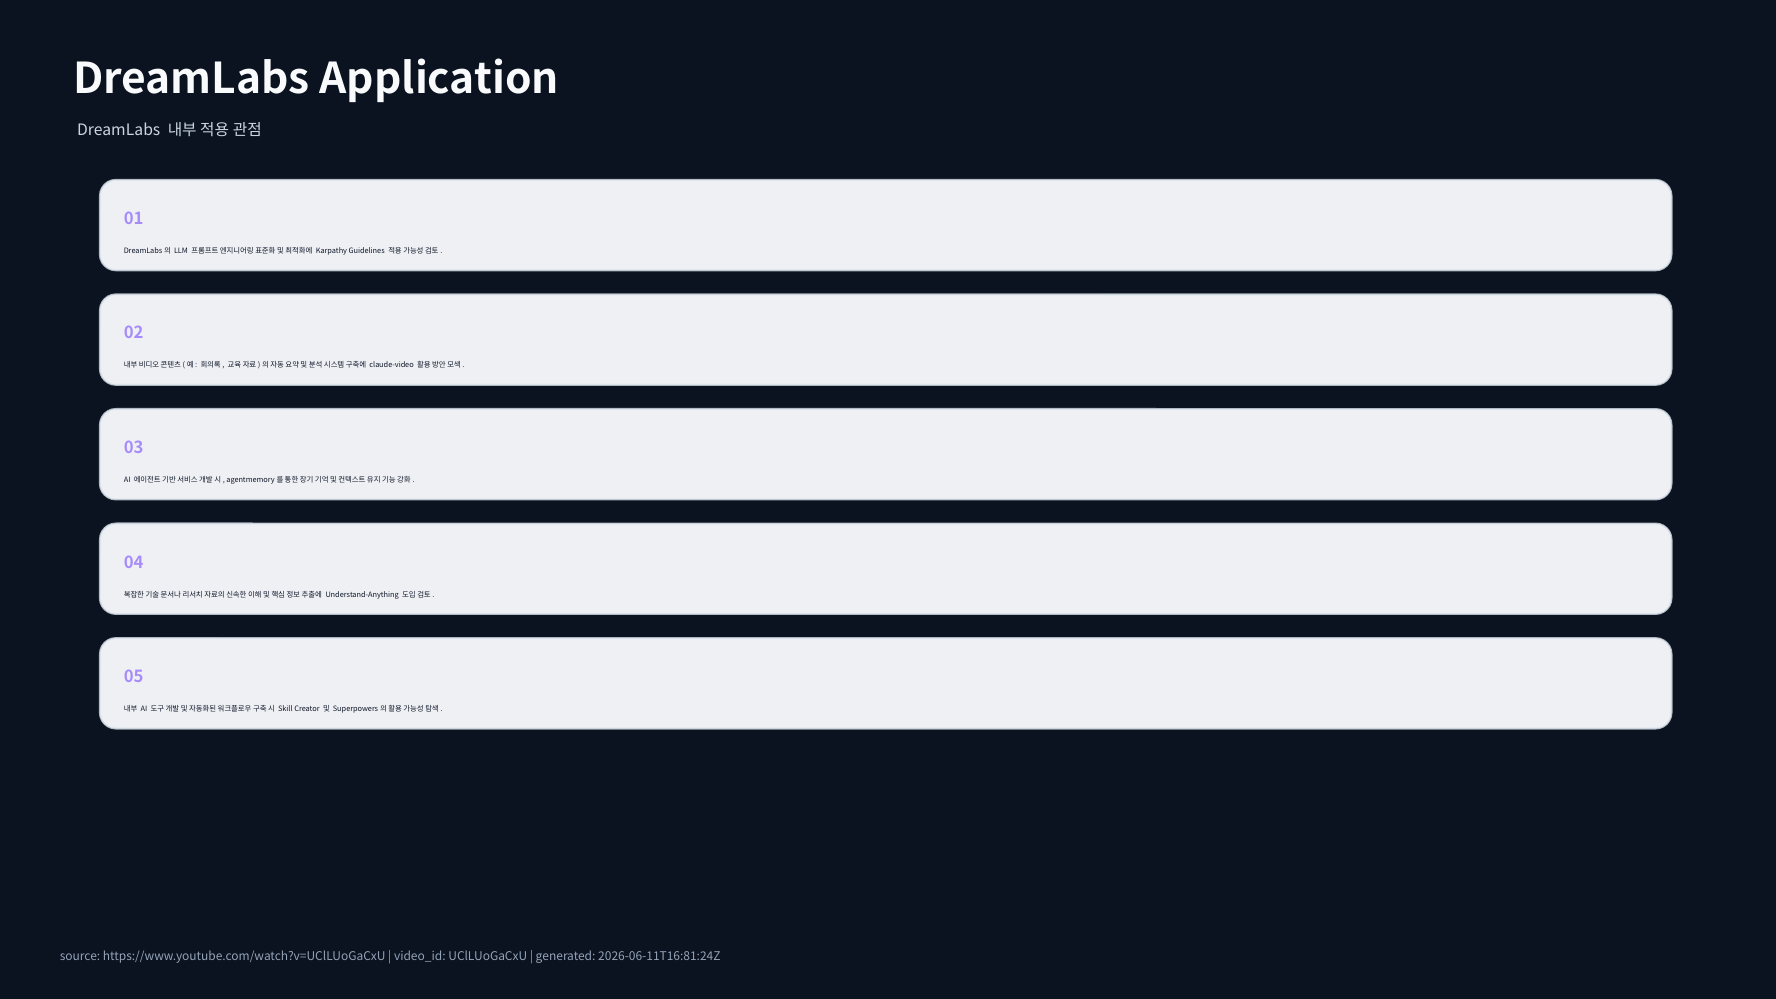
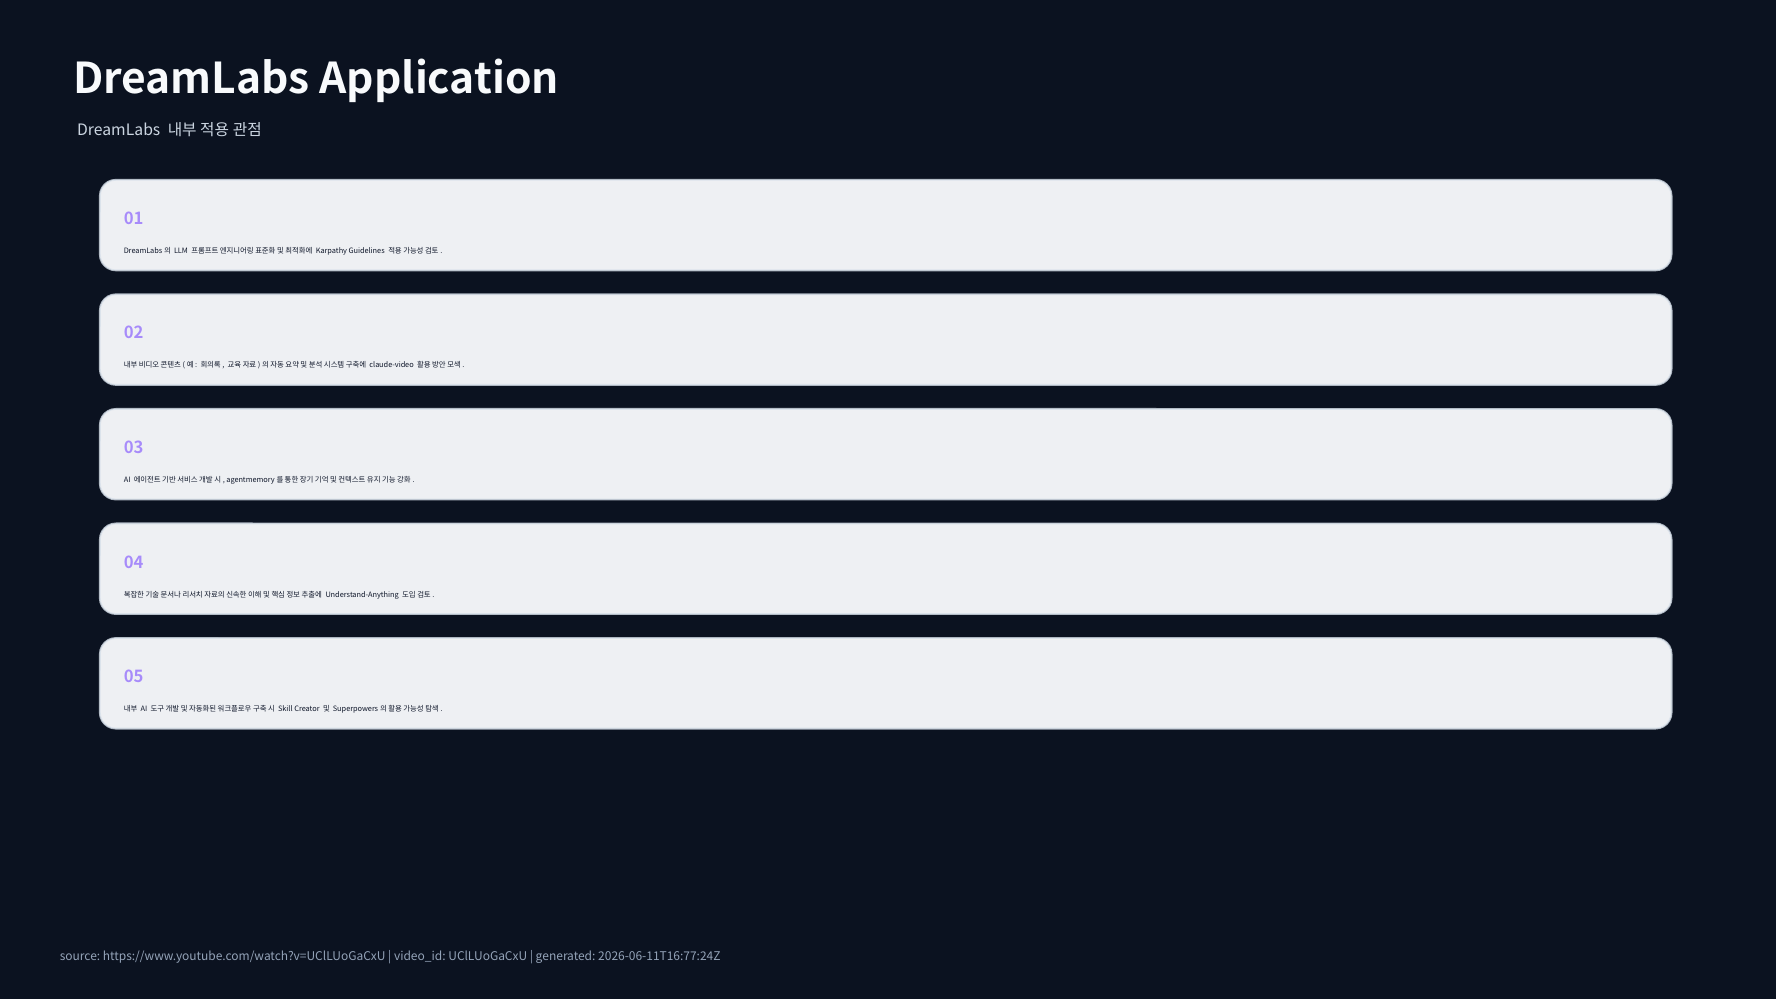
2026-06-11T16:81:24Z: 2026-06-11T16:81:24Z -> 2026-06-11T16:77:24Z
